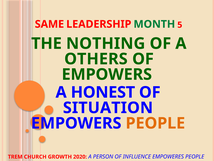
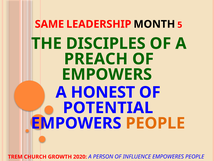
MONTH colour: green -> black
NOTHING: NOTHING -> DISCIPLES
OTHERS: OTHERS -> PREACH
SITUATION: SITUATION -> POTENTIAL
